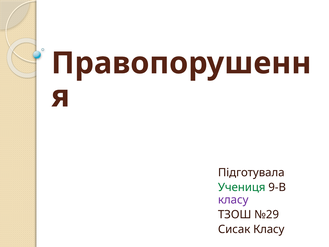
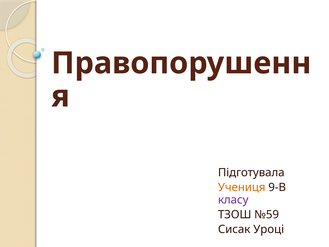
Учениця colour: green -> orange
№29: №29 -> №59
Сисак Класу: Класу -> Уроці
